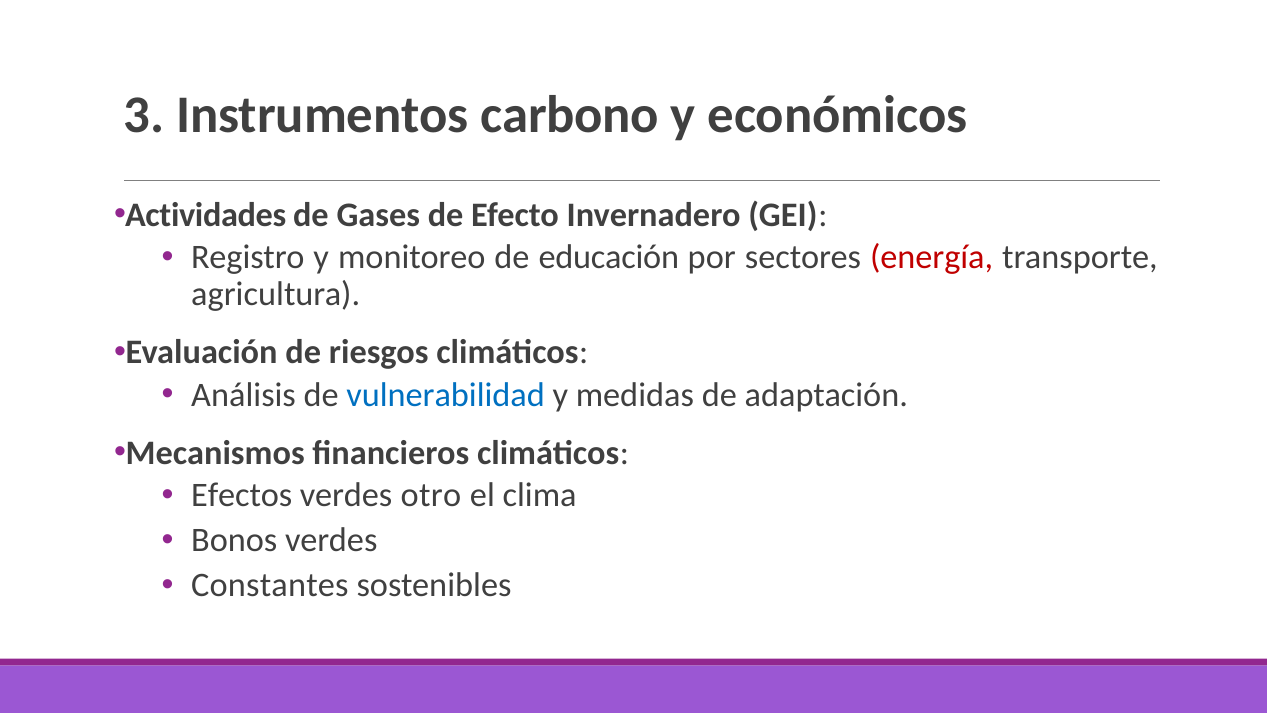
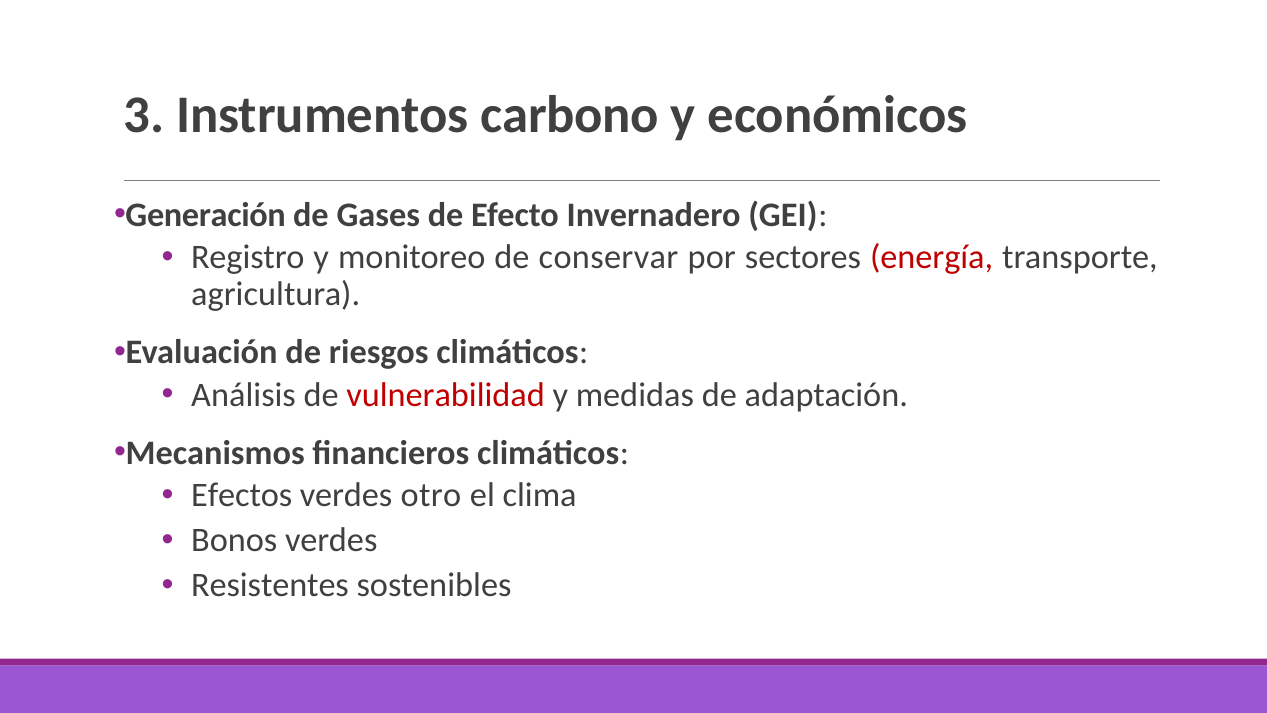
Actividades: Actividades -> Generación
educación: educación -> conservar
vulnerabilidad colour: blue -> red
Constantes: Constantes -> Resistentes
